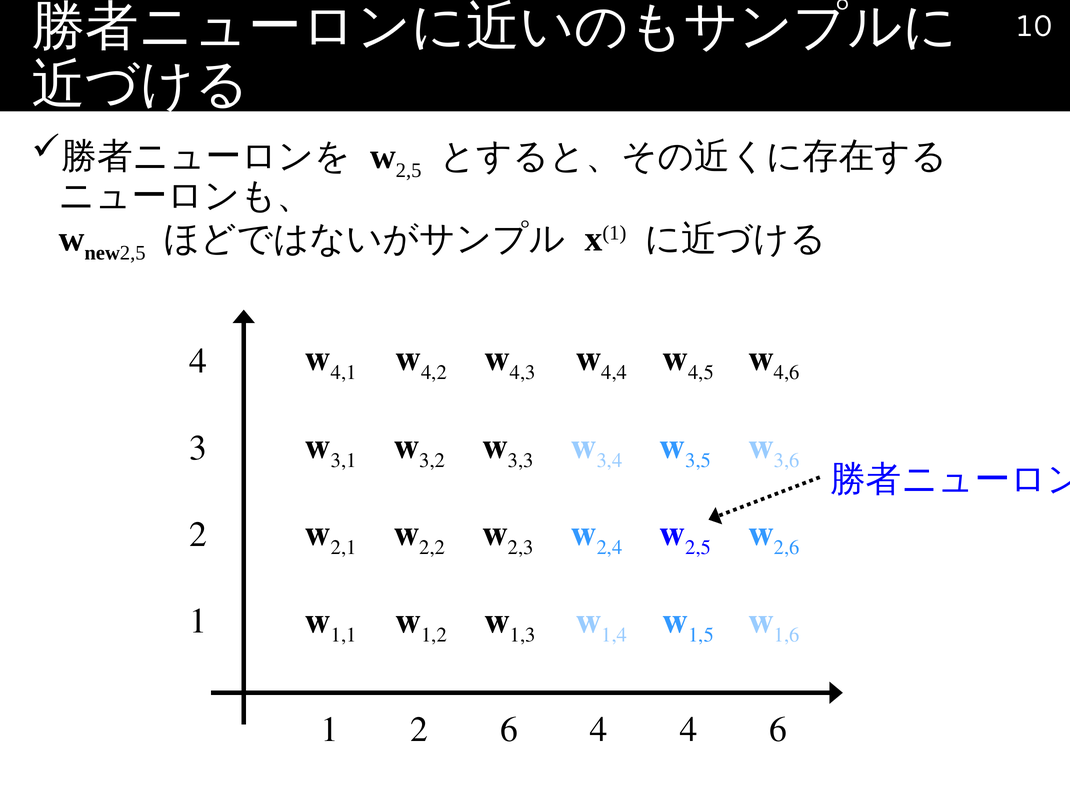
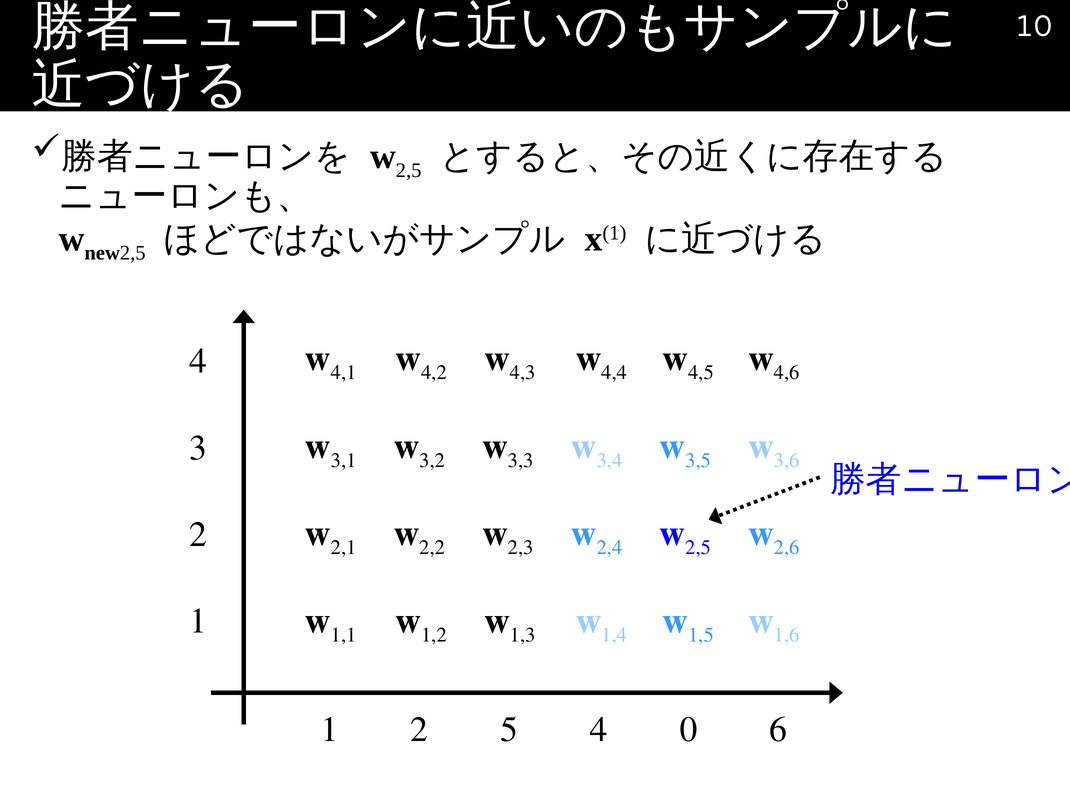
2 6: 6 -> 5
4 4: 4 -> 0
